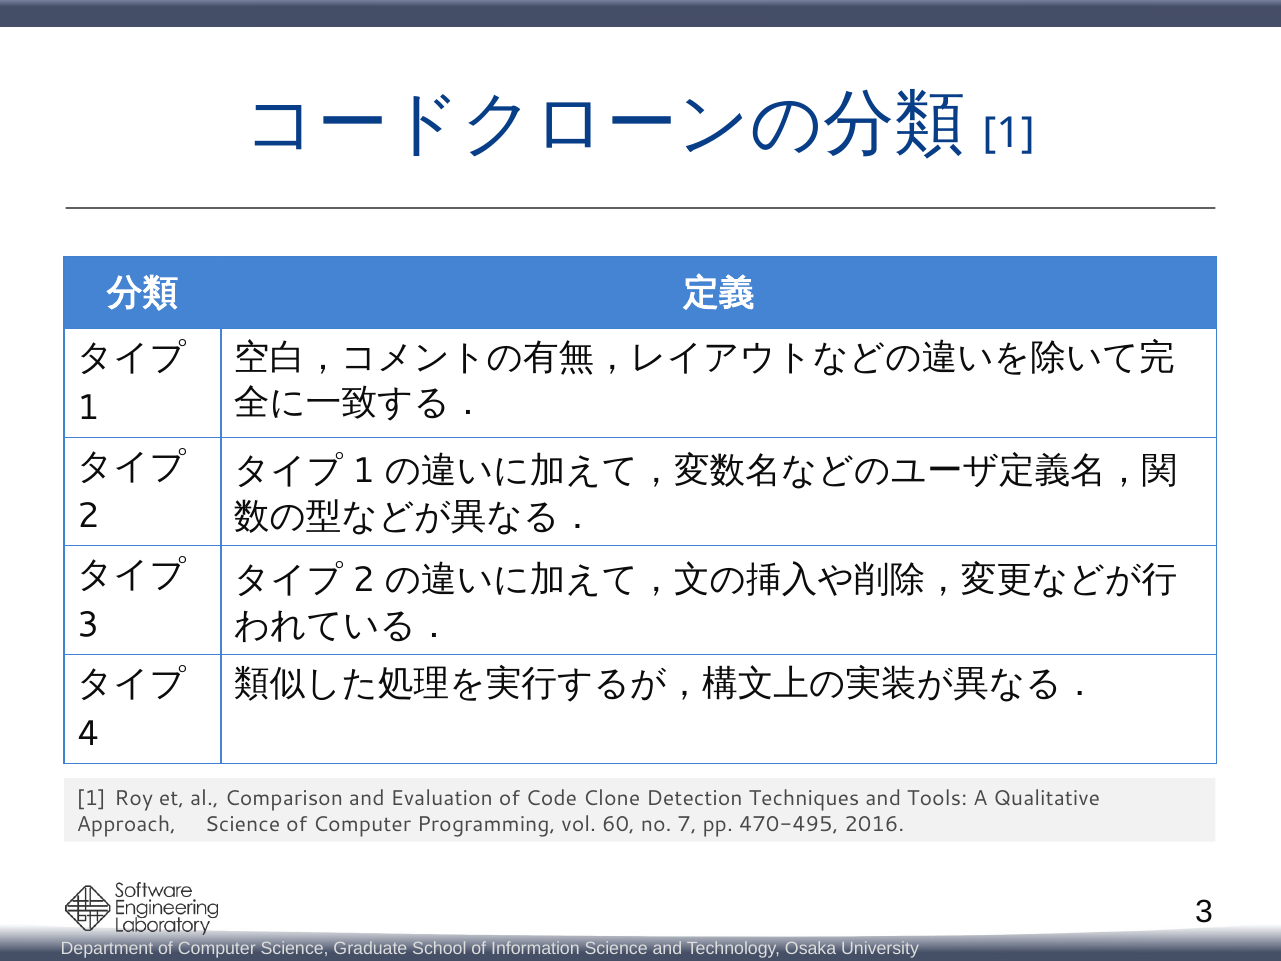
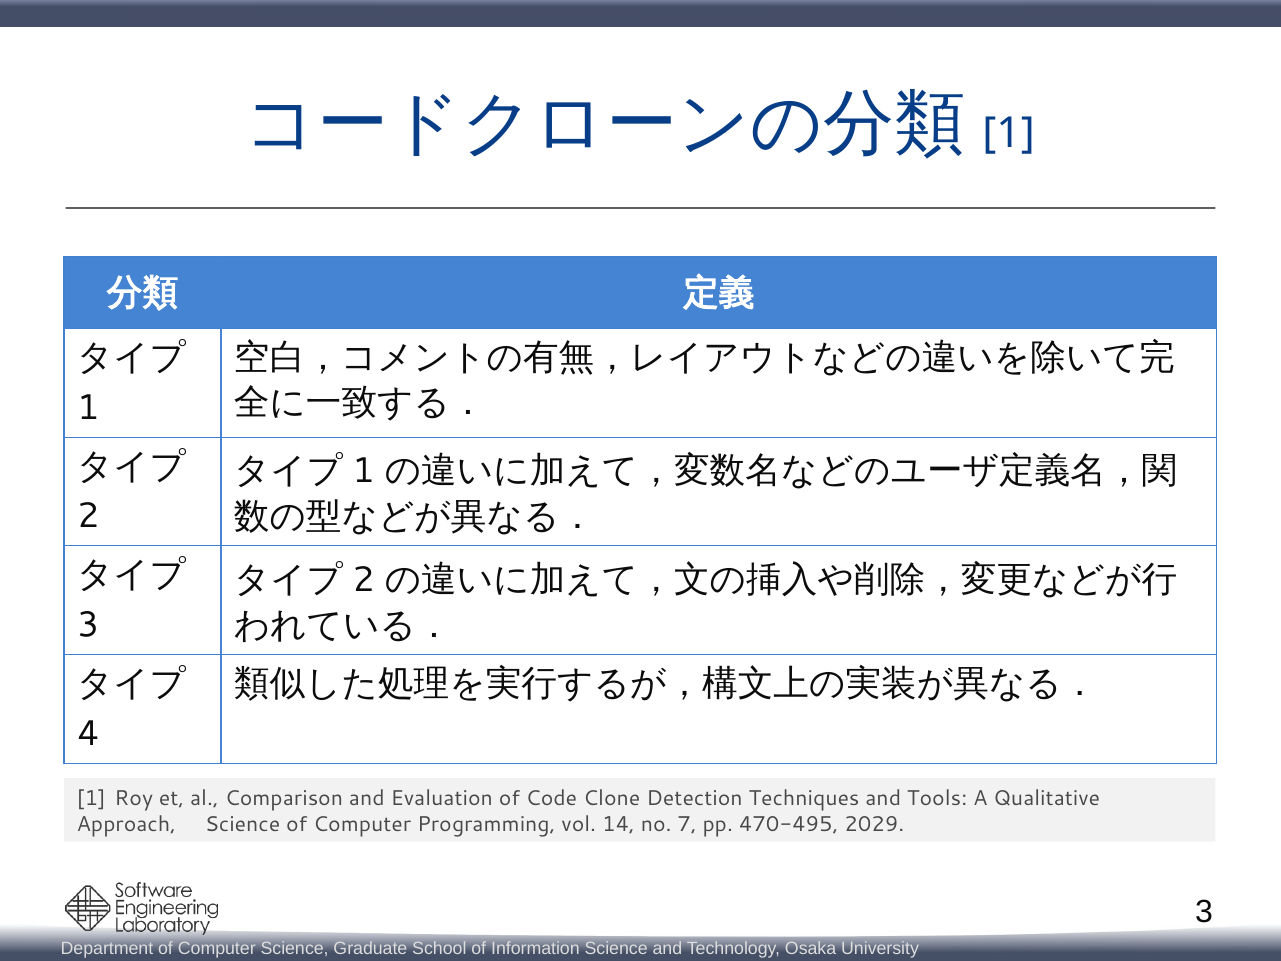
60: 60 -> 14
2016: 2016 -> 2029
